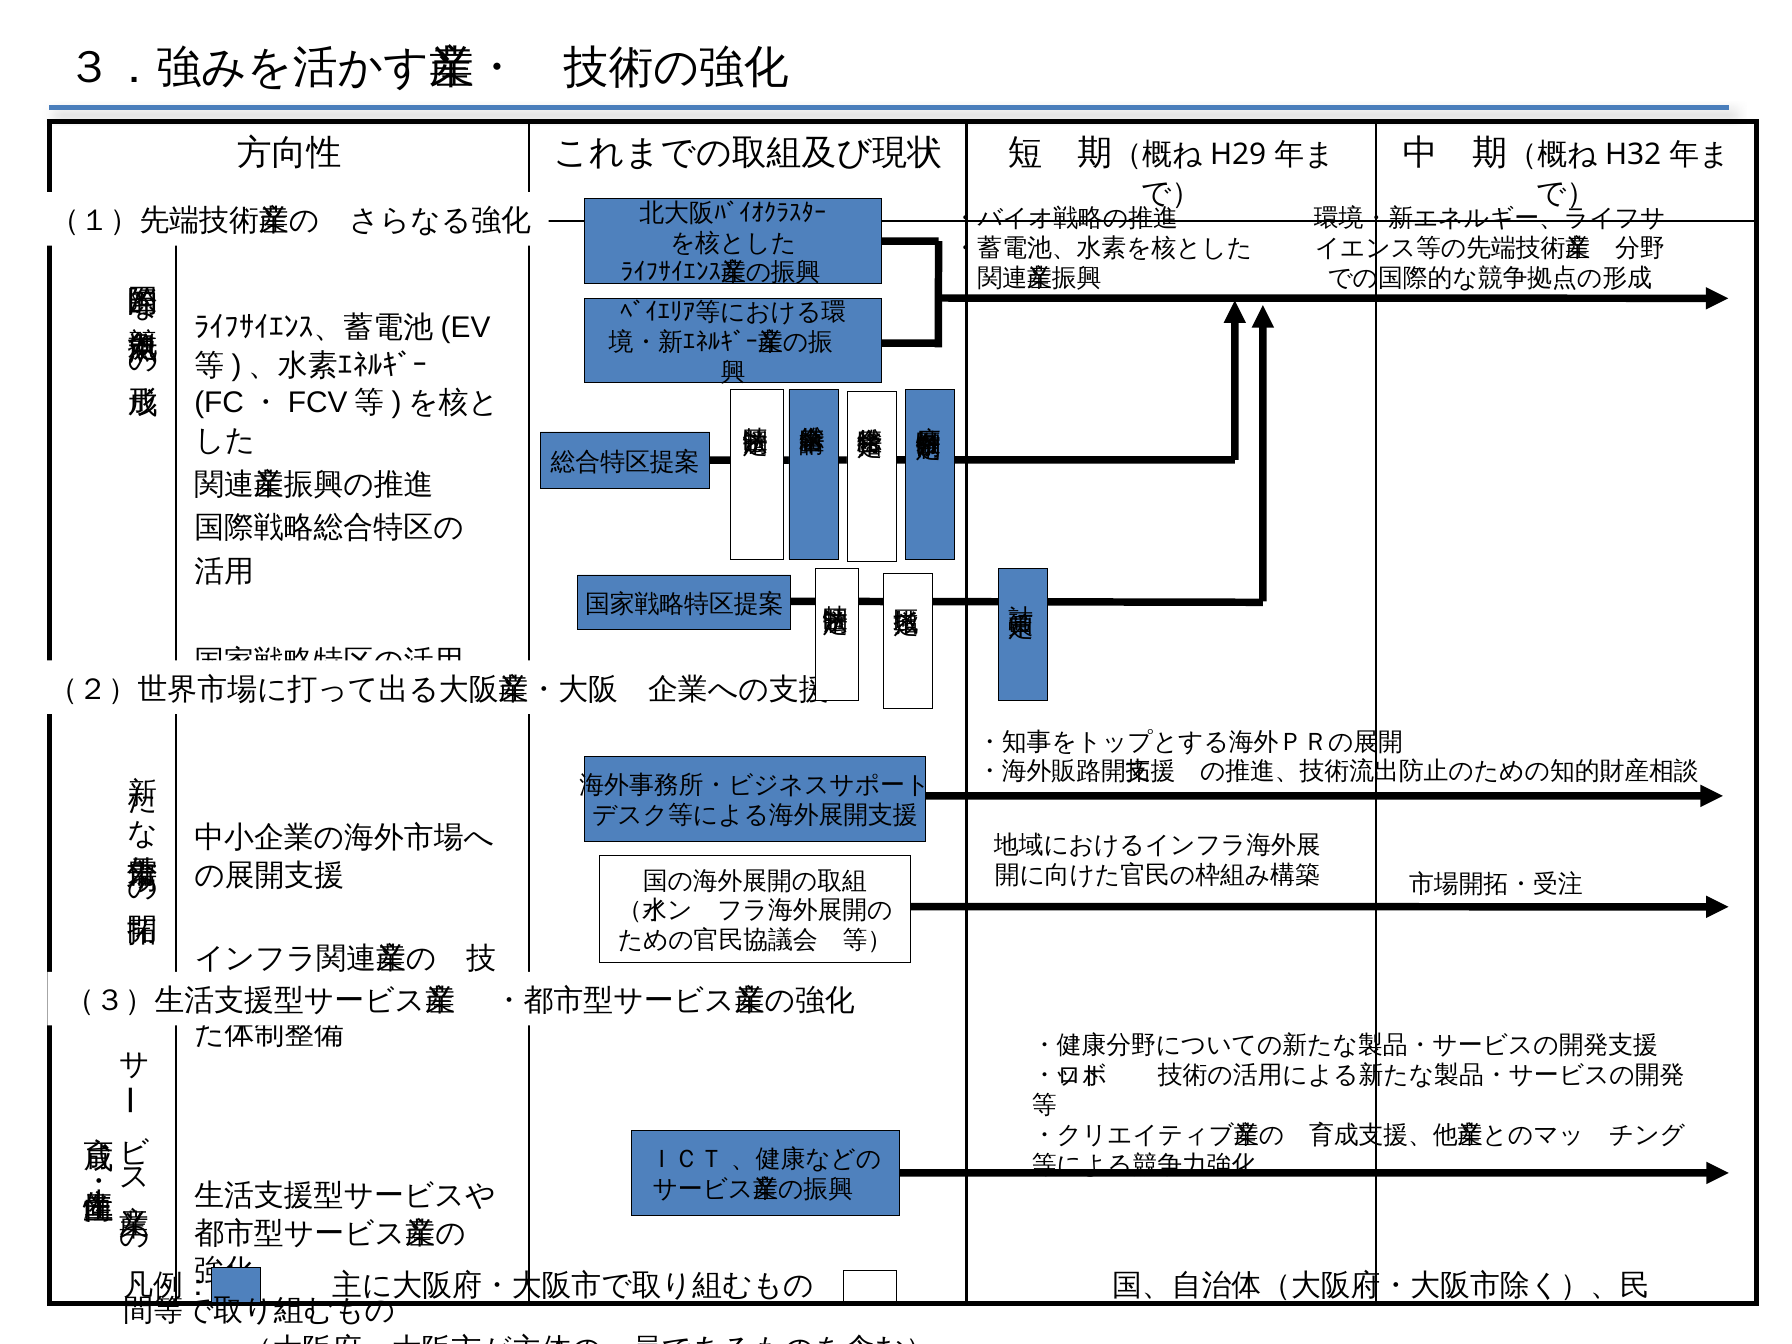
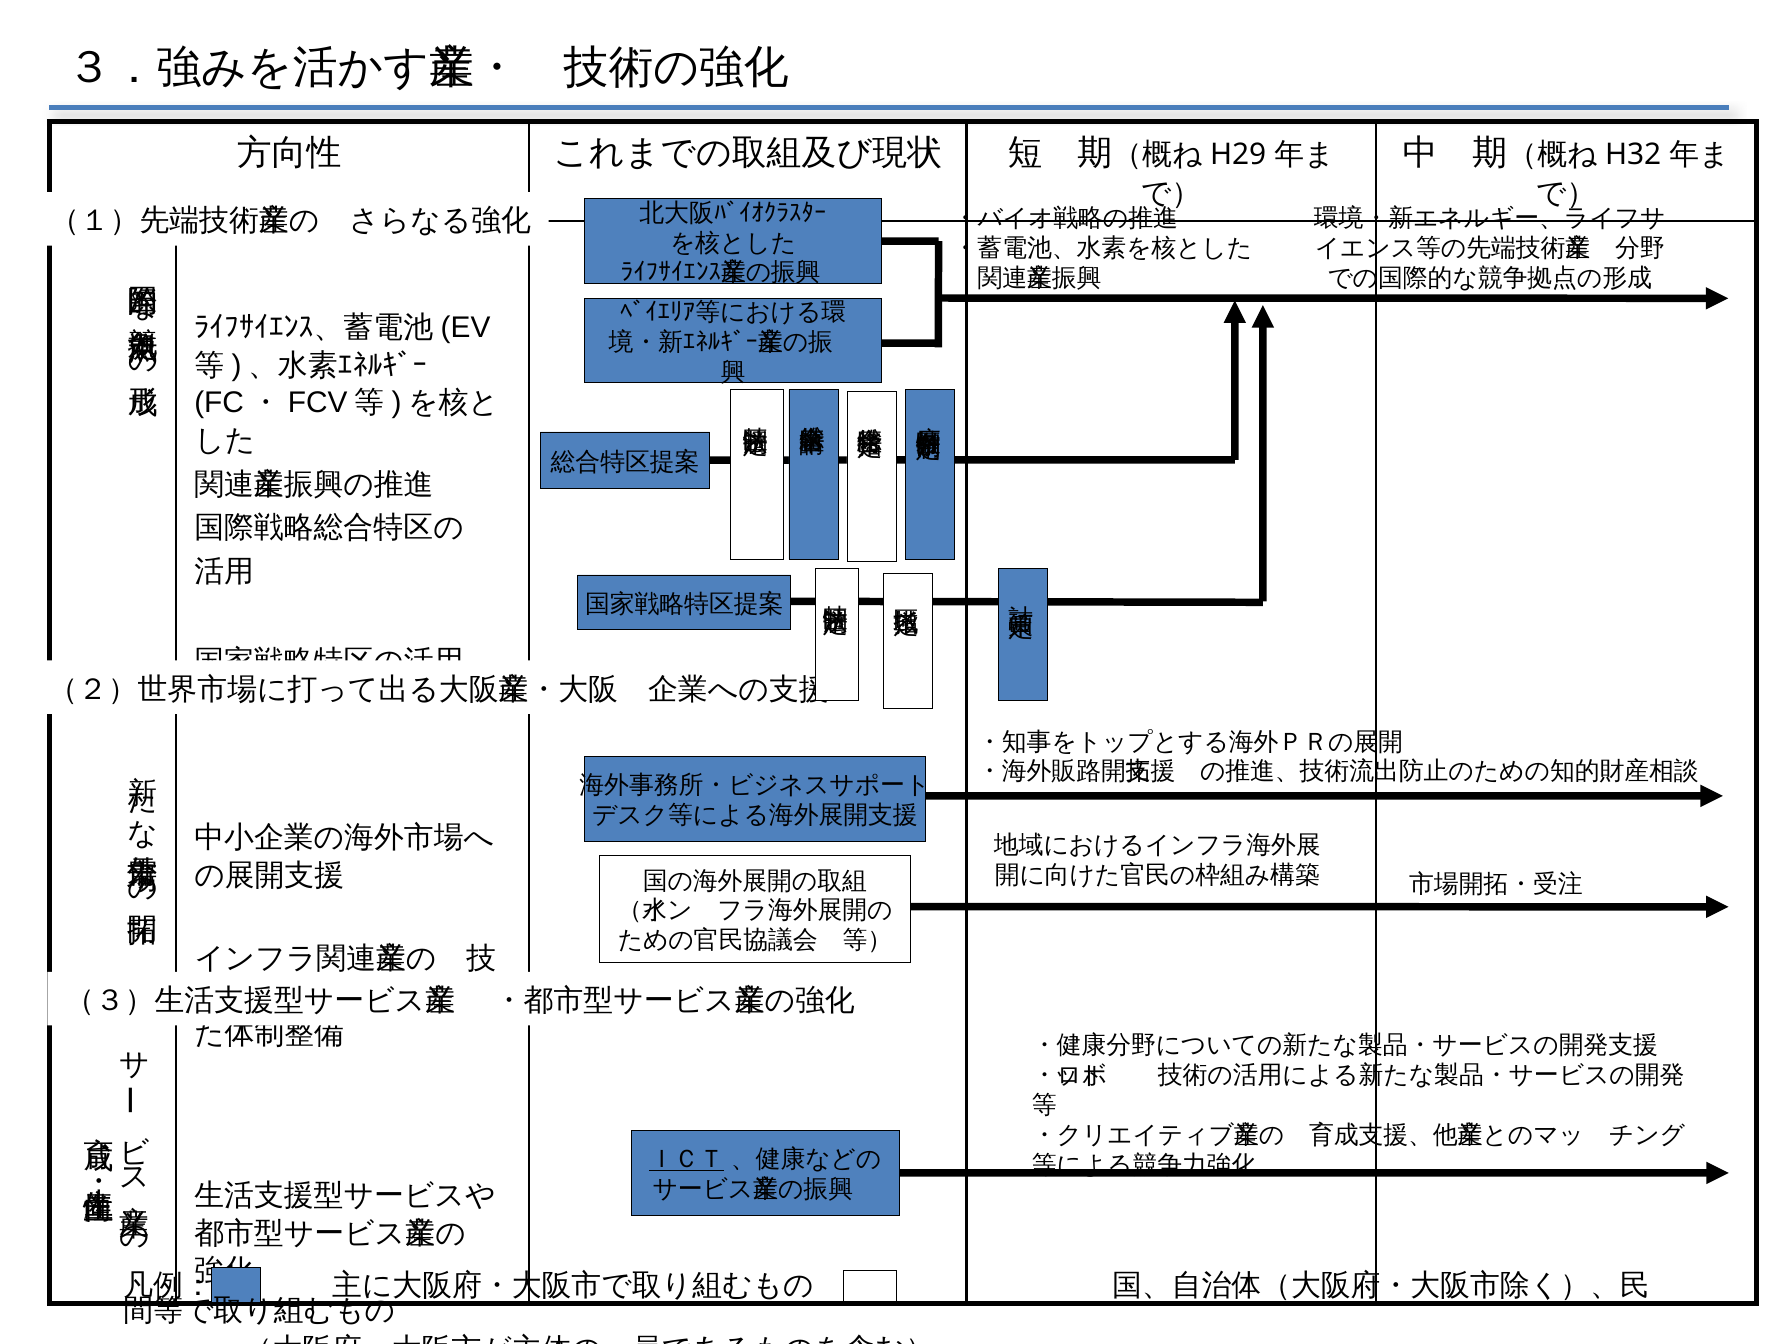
ＩＣＴ underline: none -> present
